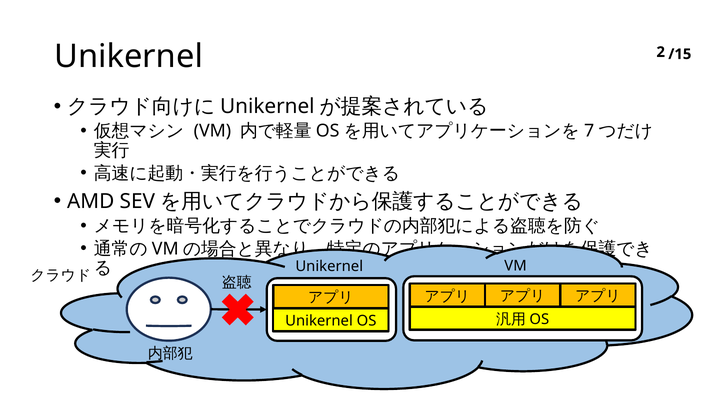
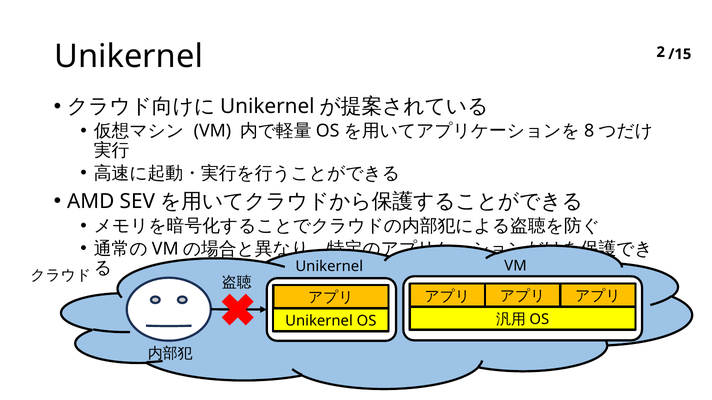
7: 7 -> 8
